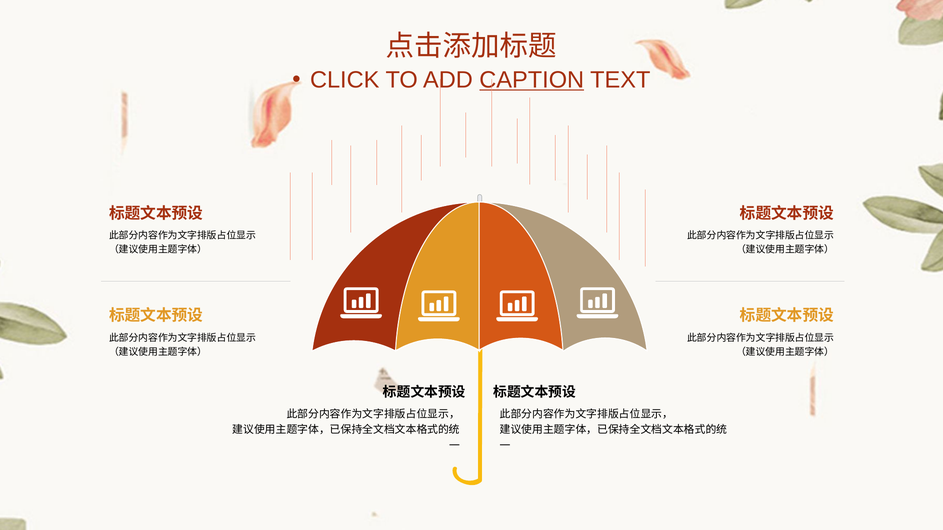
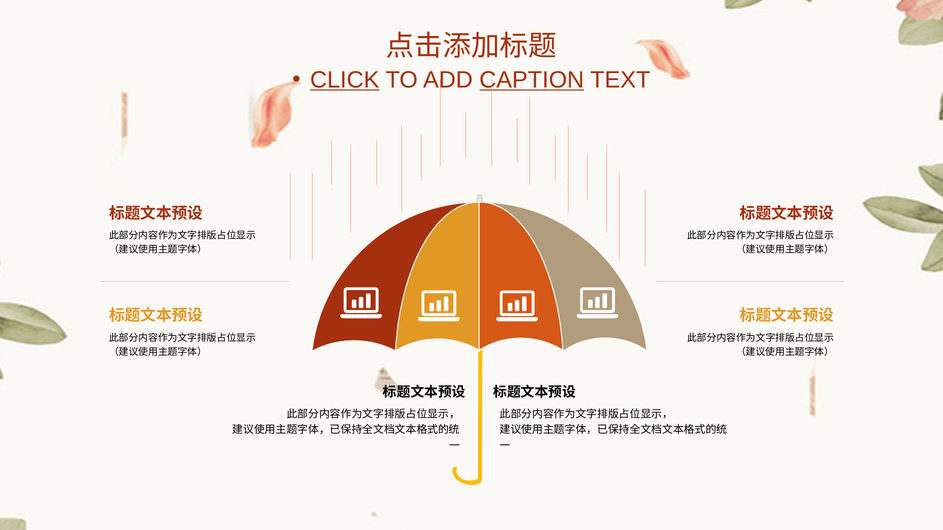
CLICK underline: none -> present
